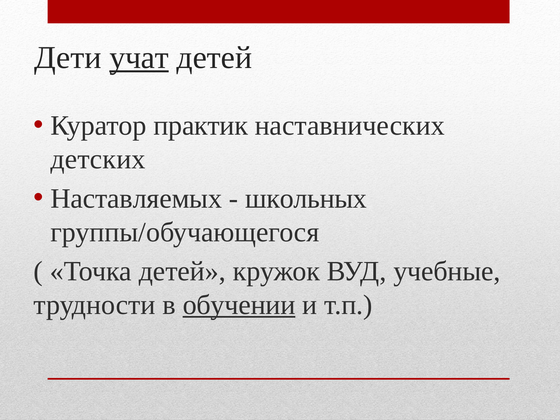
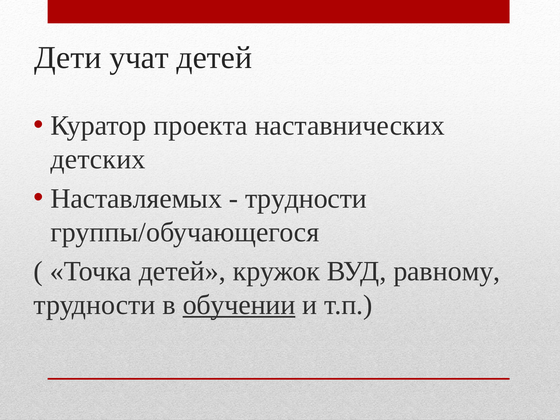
учат underline: present -> none
практик: практик -> проекта
школьных at (306, 199): школьных -> трудности
учебные: учебные -> равному
